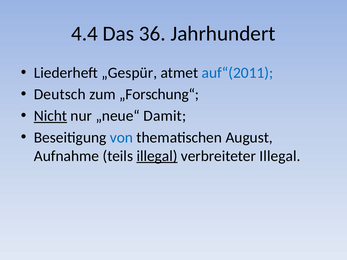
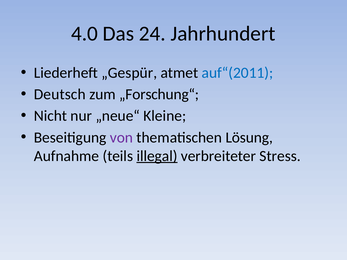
4.4: 4.4 -> 4.0
36: 36 -> 24
Nicht underline: present -> none
Damit: Damit -> Kleine
von colour: blue -> purple
August: August -> Lösung
verbreiteter Illegal: Illegal -> Stress
